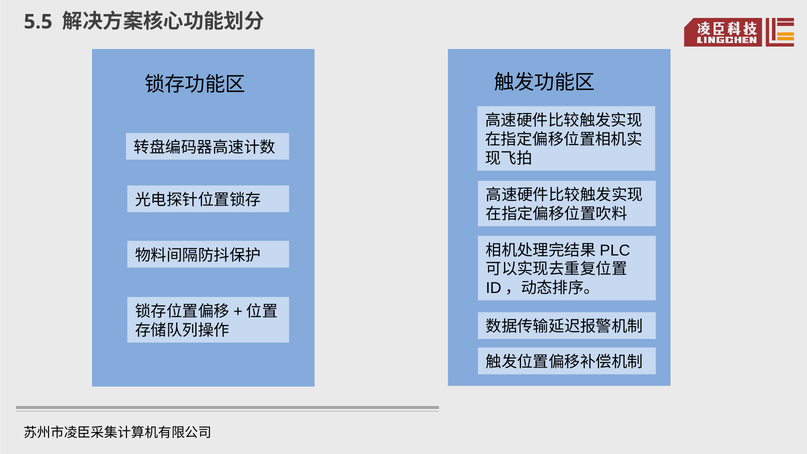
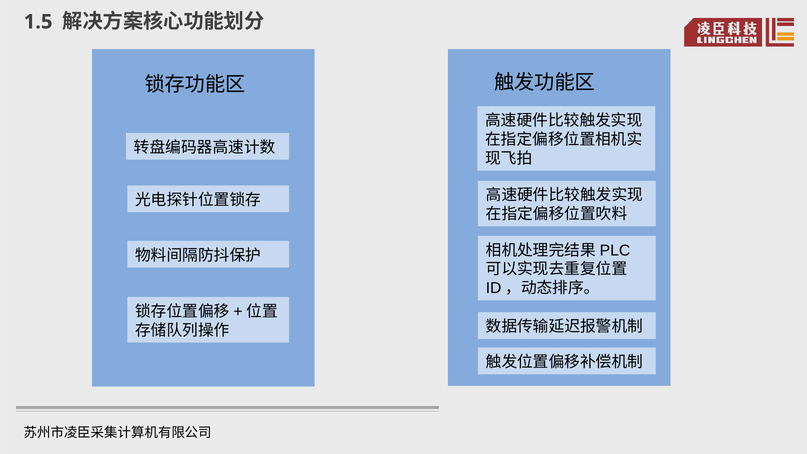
5.5: 5.5 -> 1.5
